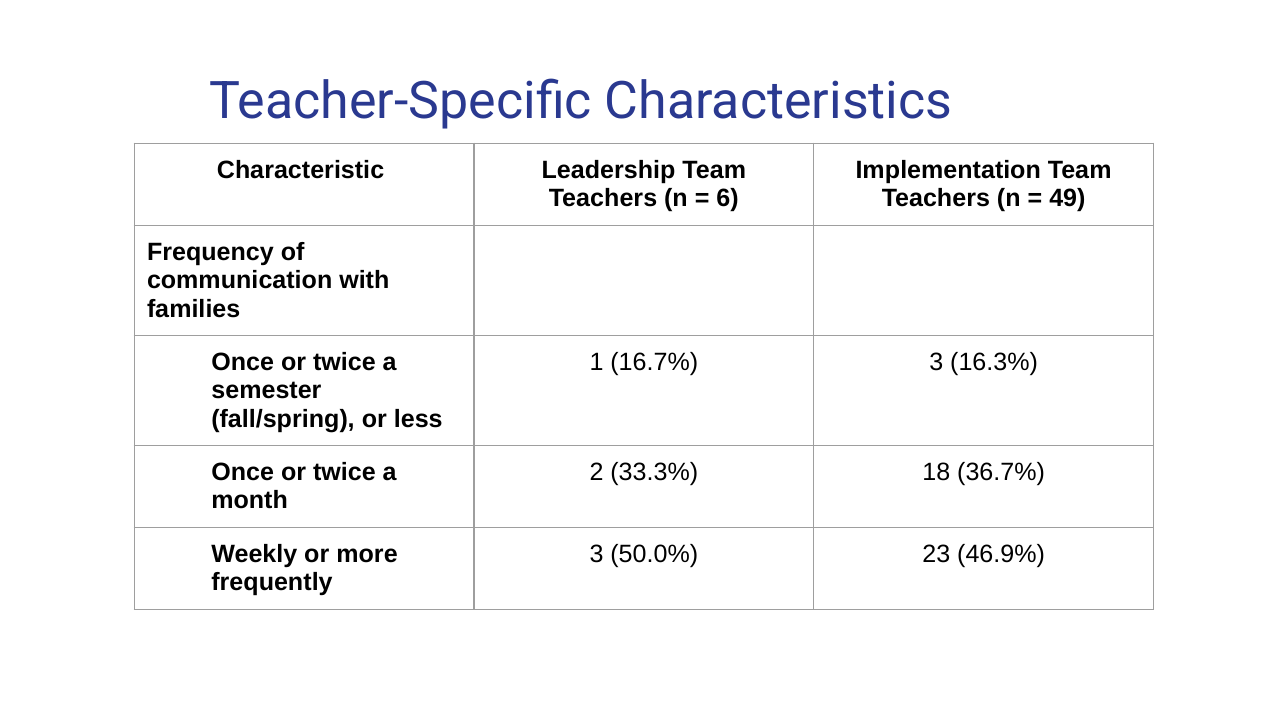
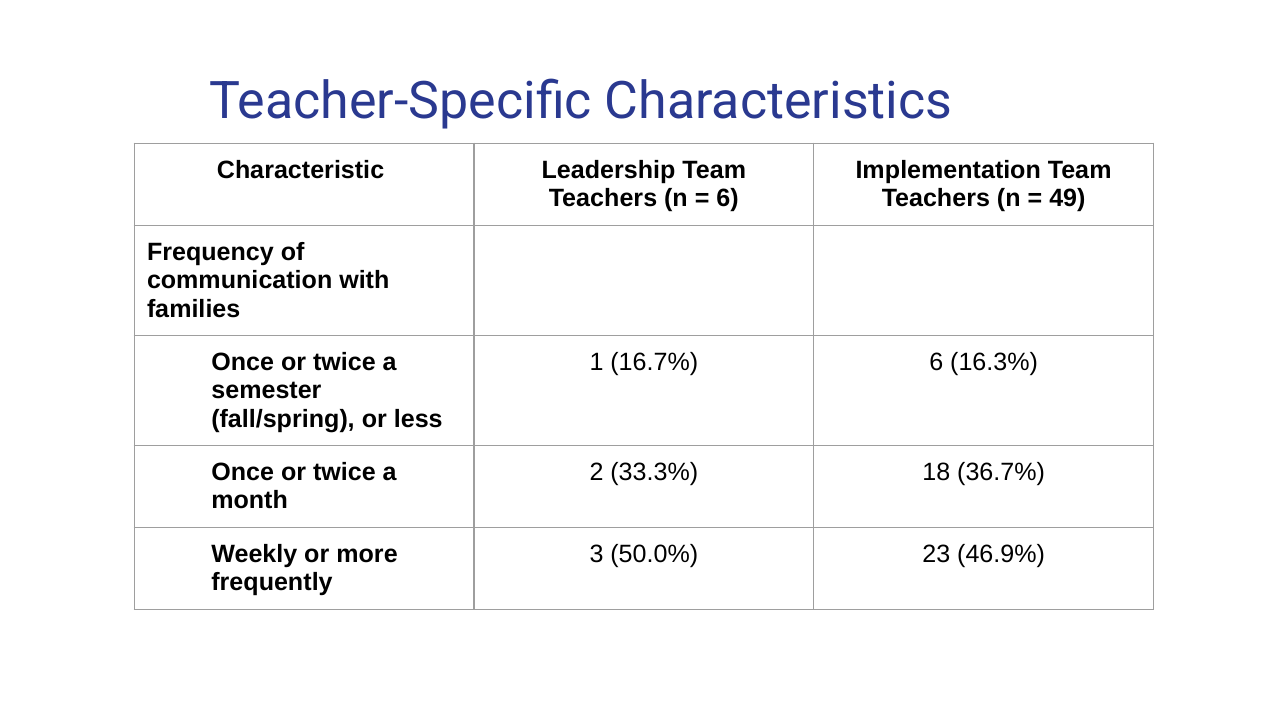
16.7% 3: 3 -> 6
